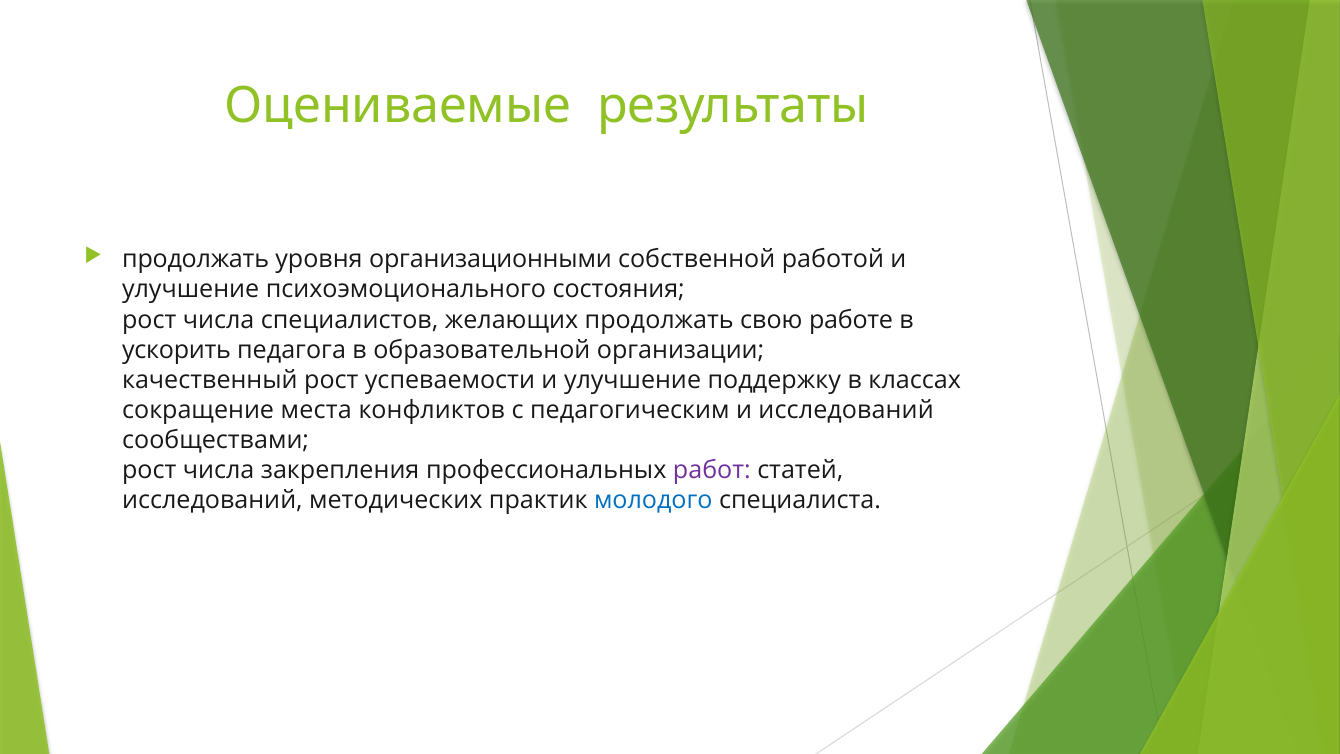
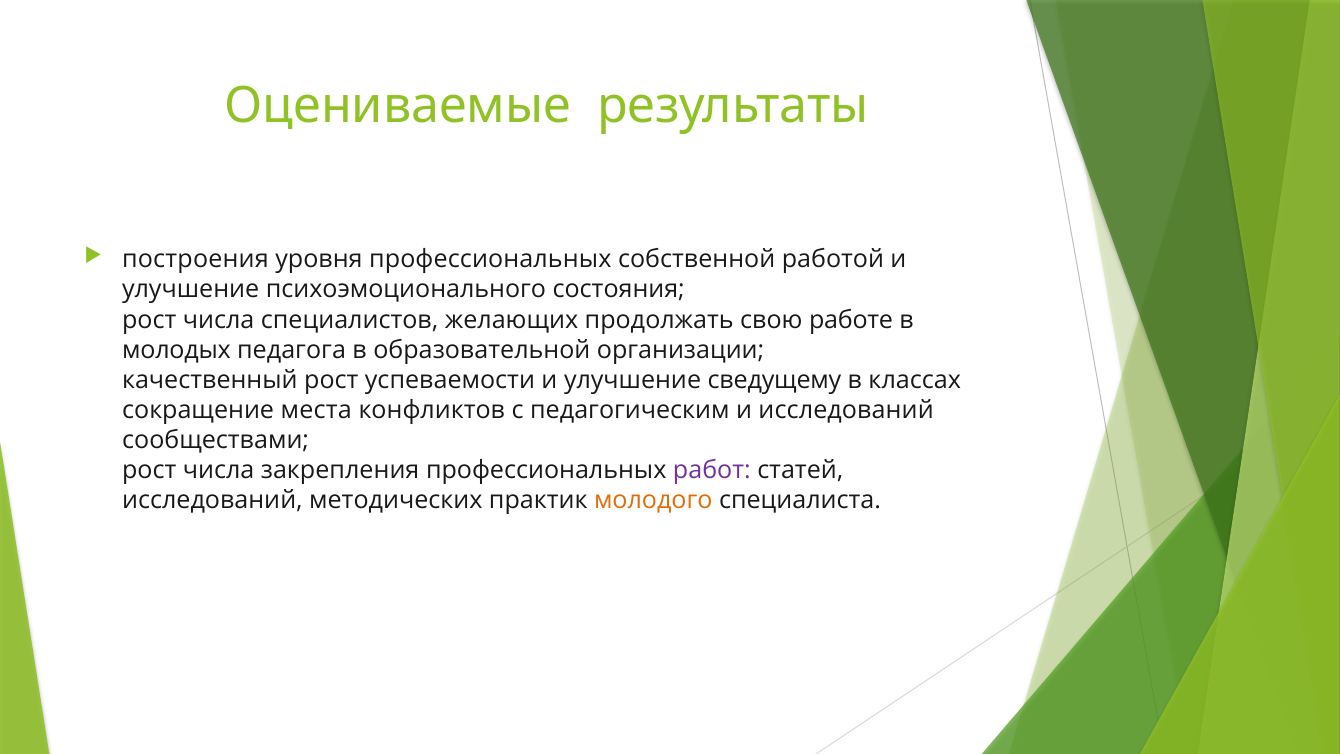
продолжать at (196, 259): продолжать -> построения
уровня организационными: организационными -> профессиональных
ускорить: ускорить -> молодых
поддержку: поддержку -> сведущему
молодого colour: blue -> orange
